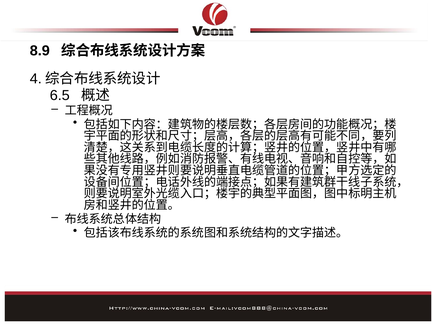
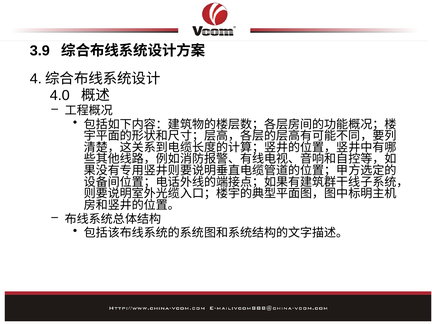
8.9: 8.9 -> 3.9
6.5: 6.5 -> 4.0
